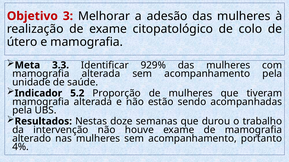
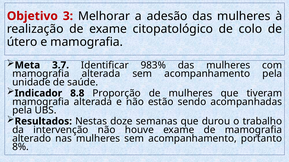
3.3: 3.3 -> 3.7
929%: 929% -> 983%
5.2: 5.2 -> 8.8
4%: 4% -> 8%
